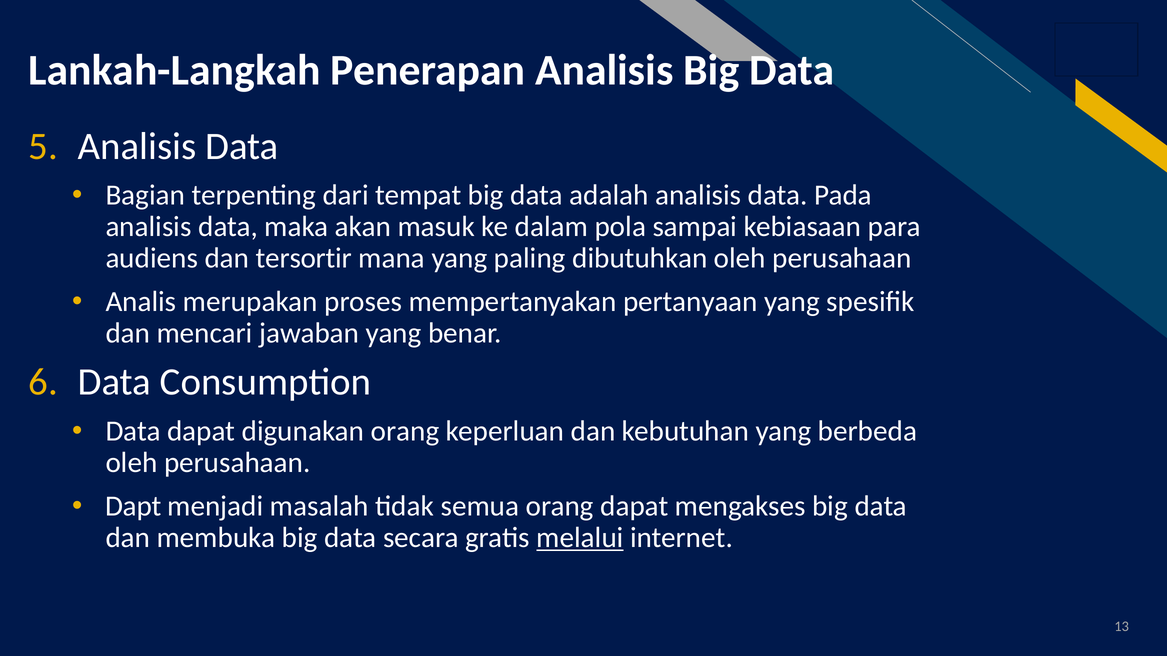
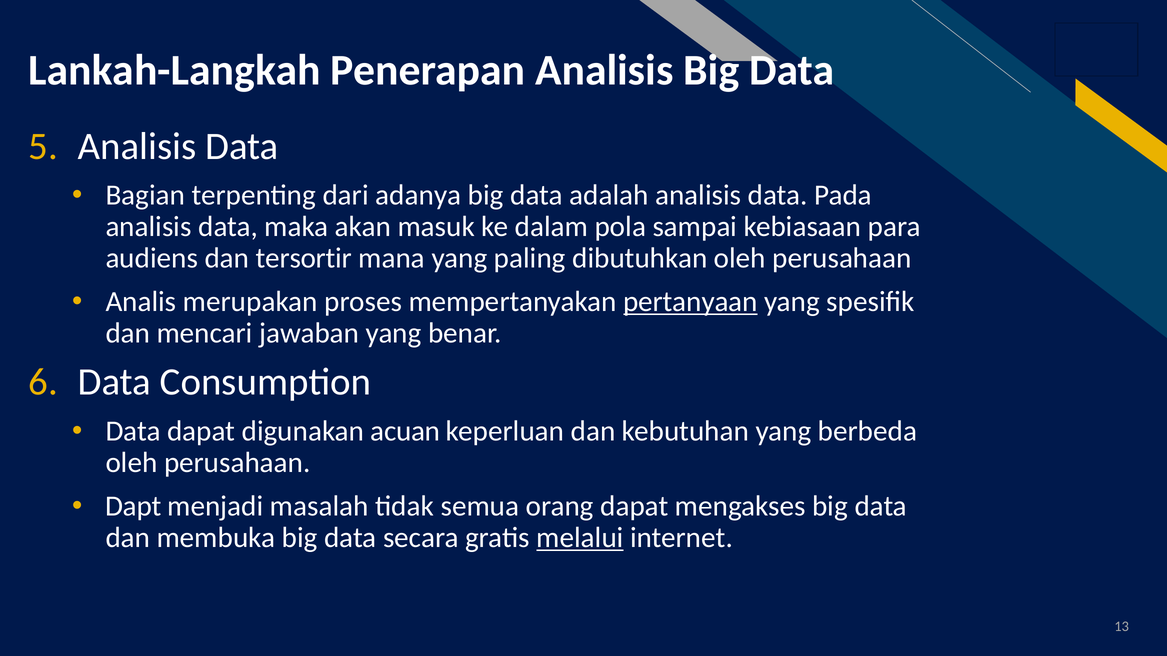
tempat: tempat -> adanya
pertanyaan underline: none -> present
digunakan orang: orang -> acuan
